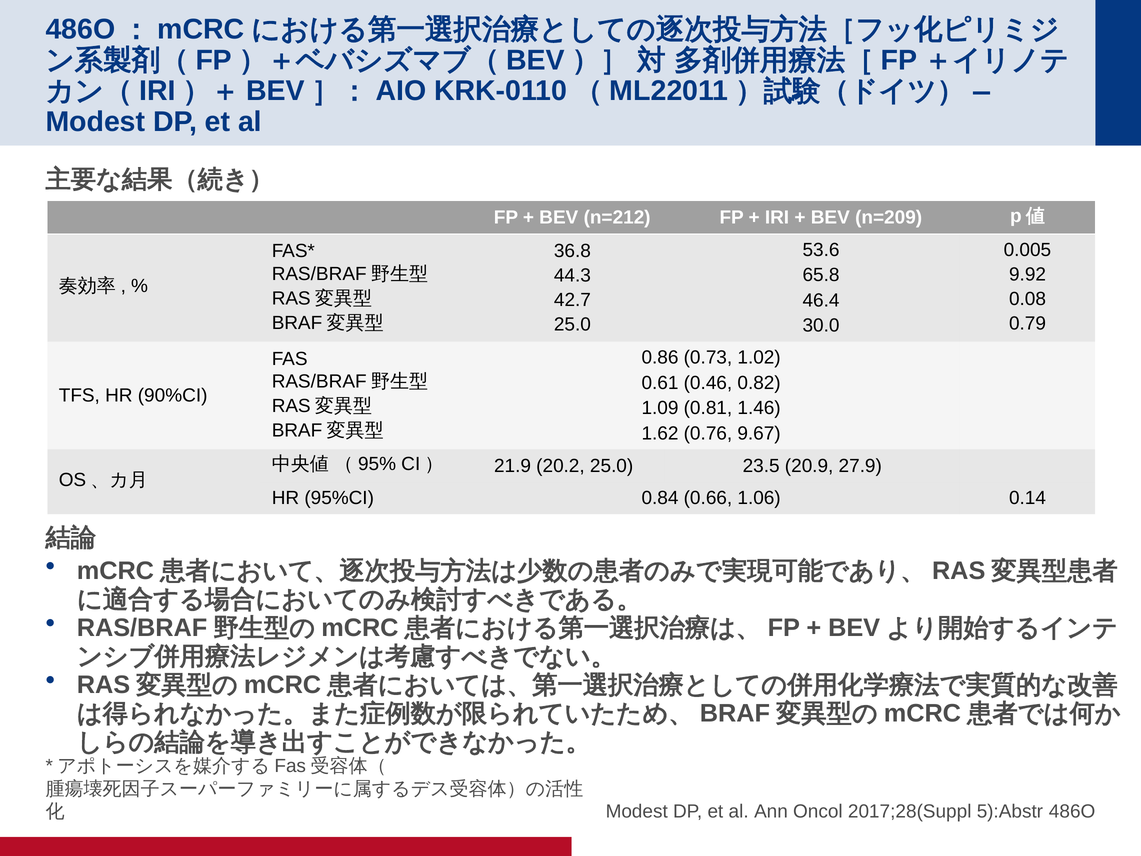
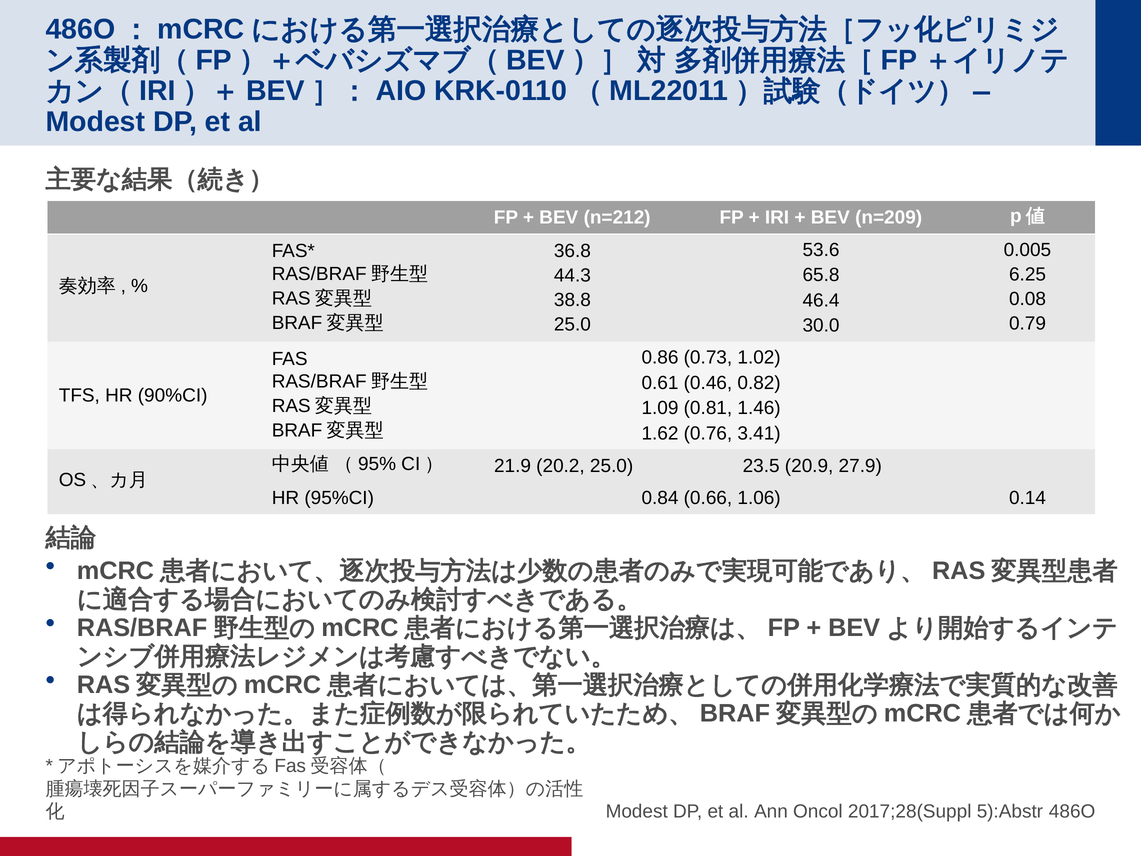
9.92: 9.92 -> 6.25
42.7: 42.7 -> 38.8
9.67: 9.67 -> 3.41
